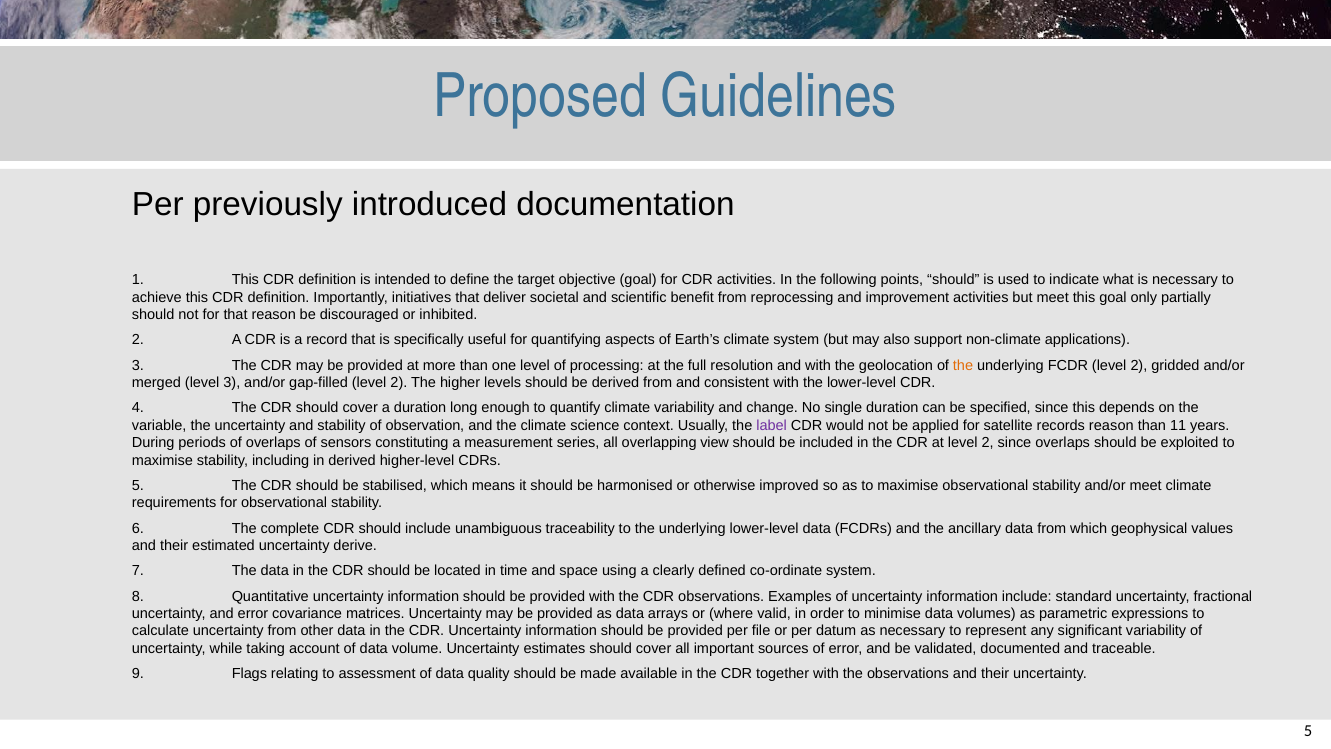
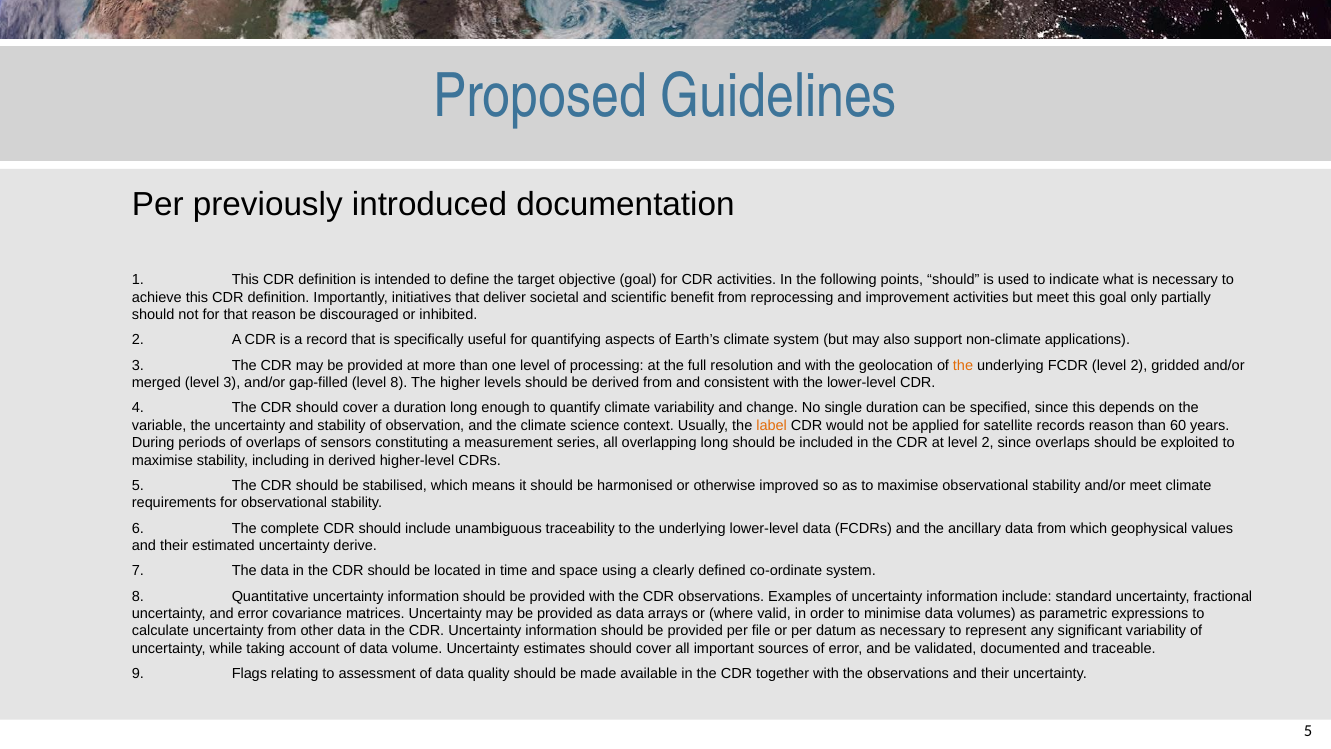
gap-filled level 2: 2 -> 8
label colour: purple -> orange
11: 11 -> 60
overlapping view: view -> long
